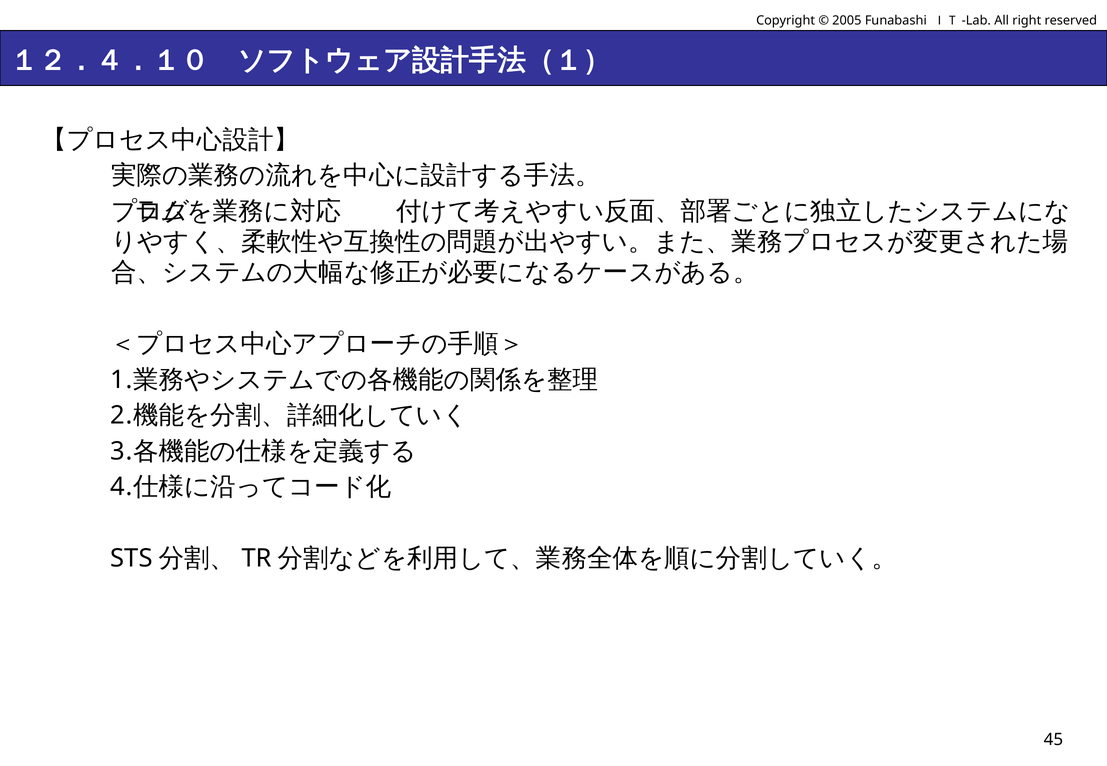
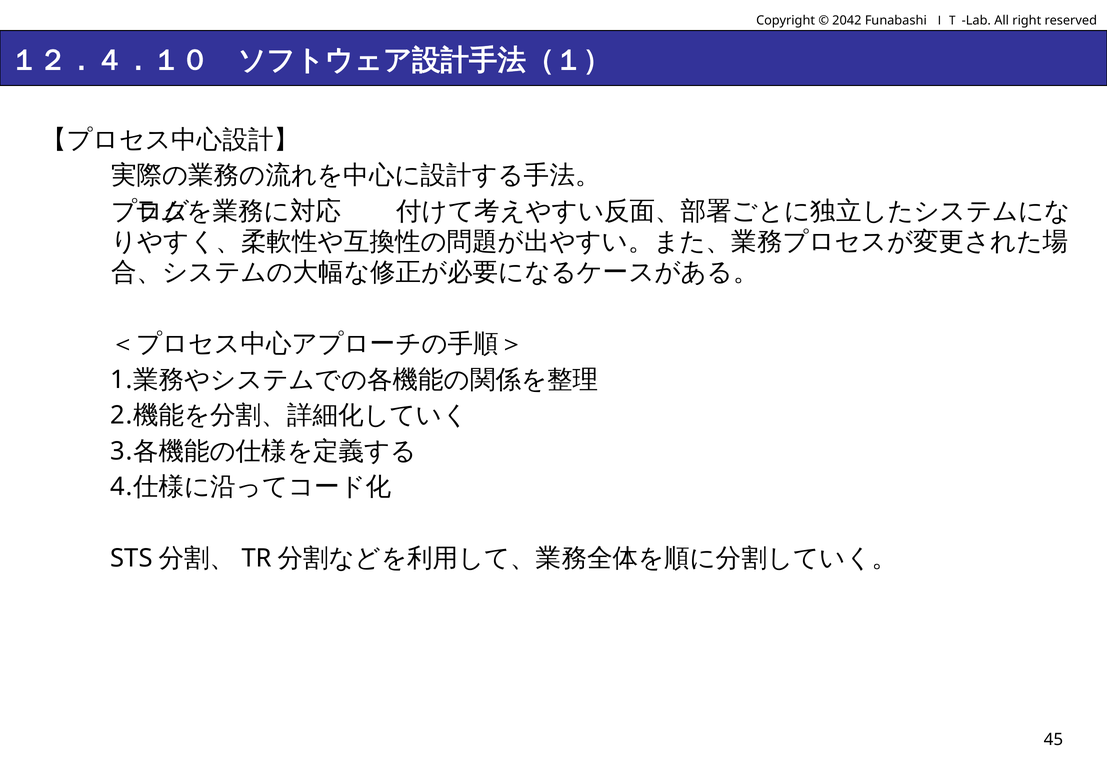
2005: 2005 -> 2042
